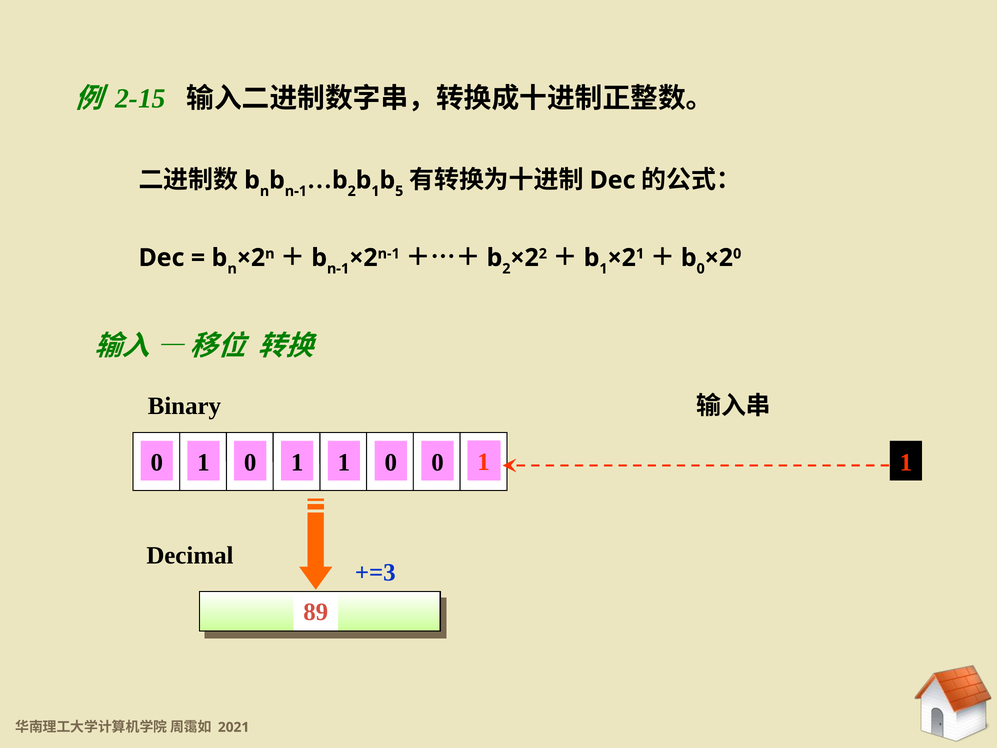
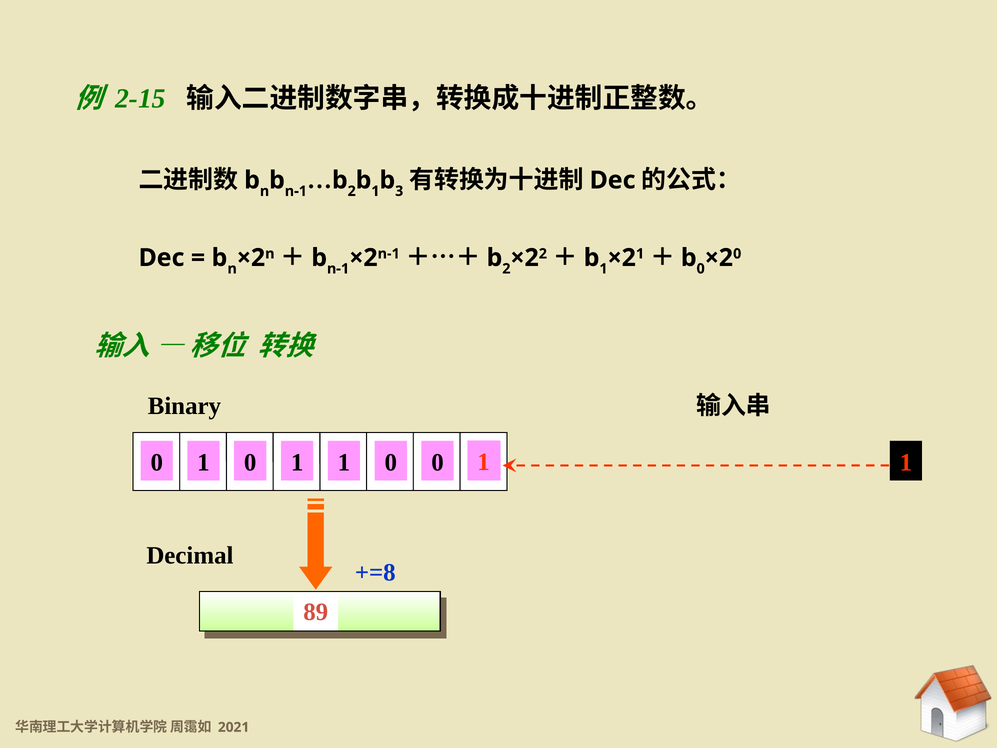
5: 5 -> 3
+=3: +=3 -> +=8
